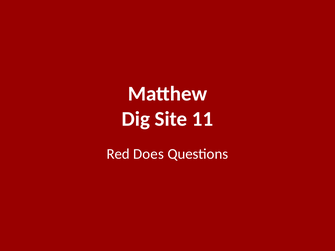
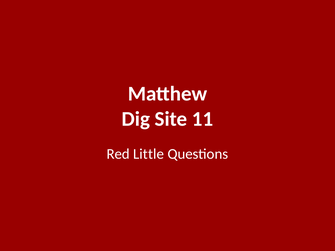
Does: Does -> Little
